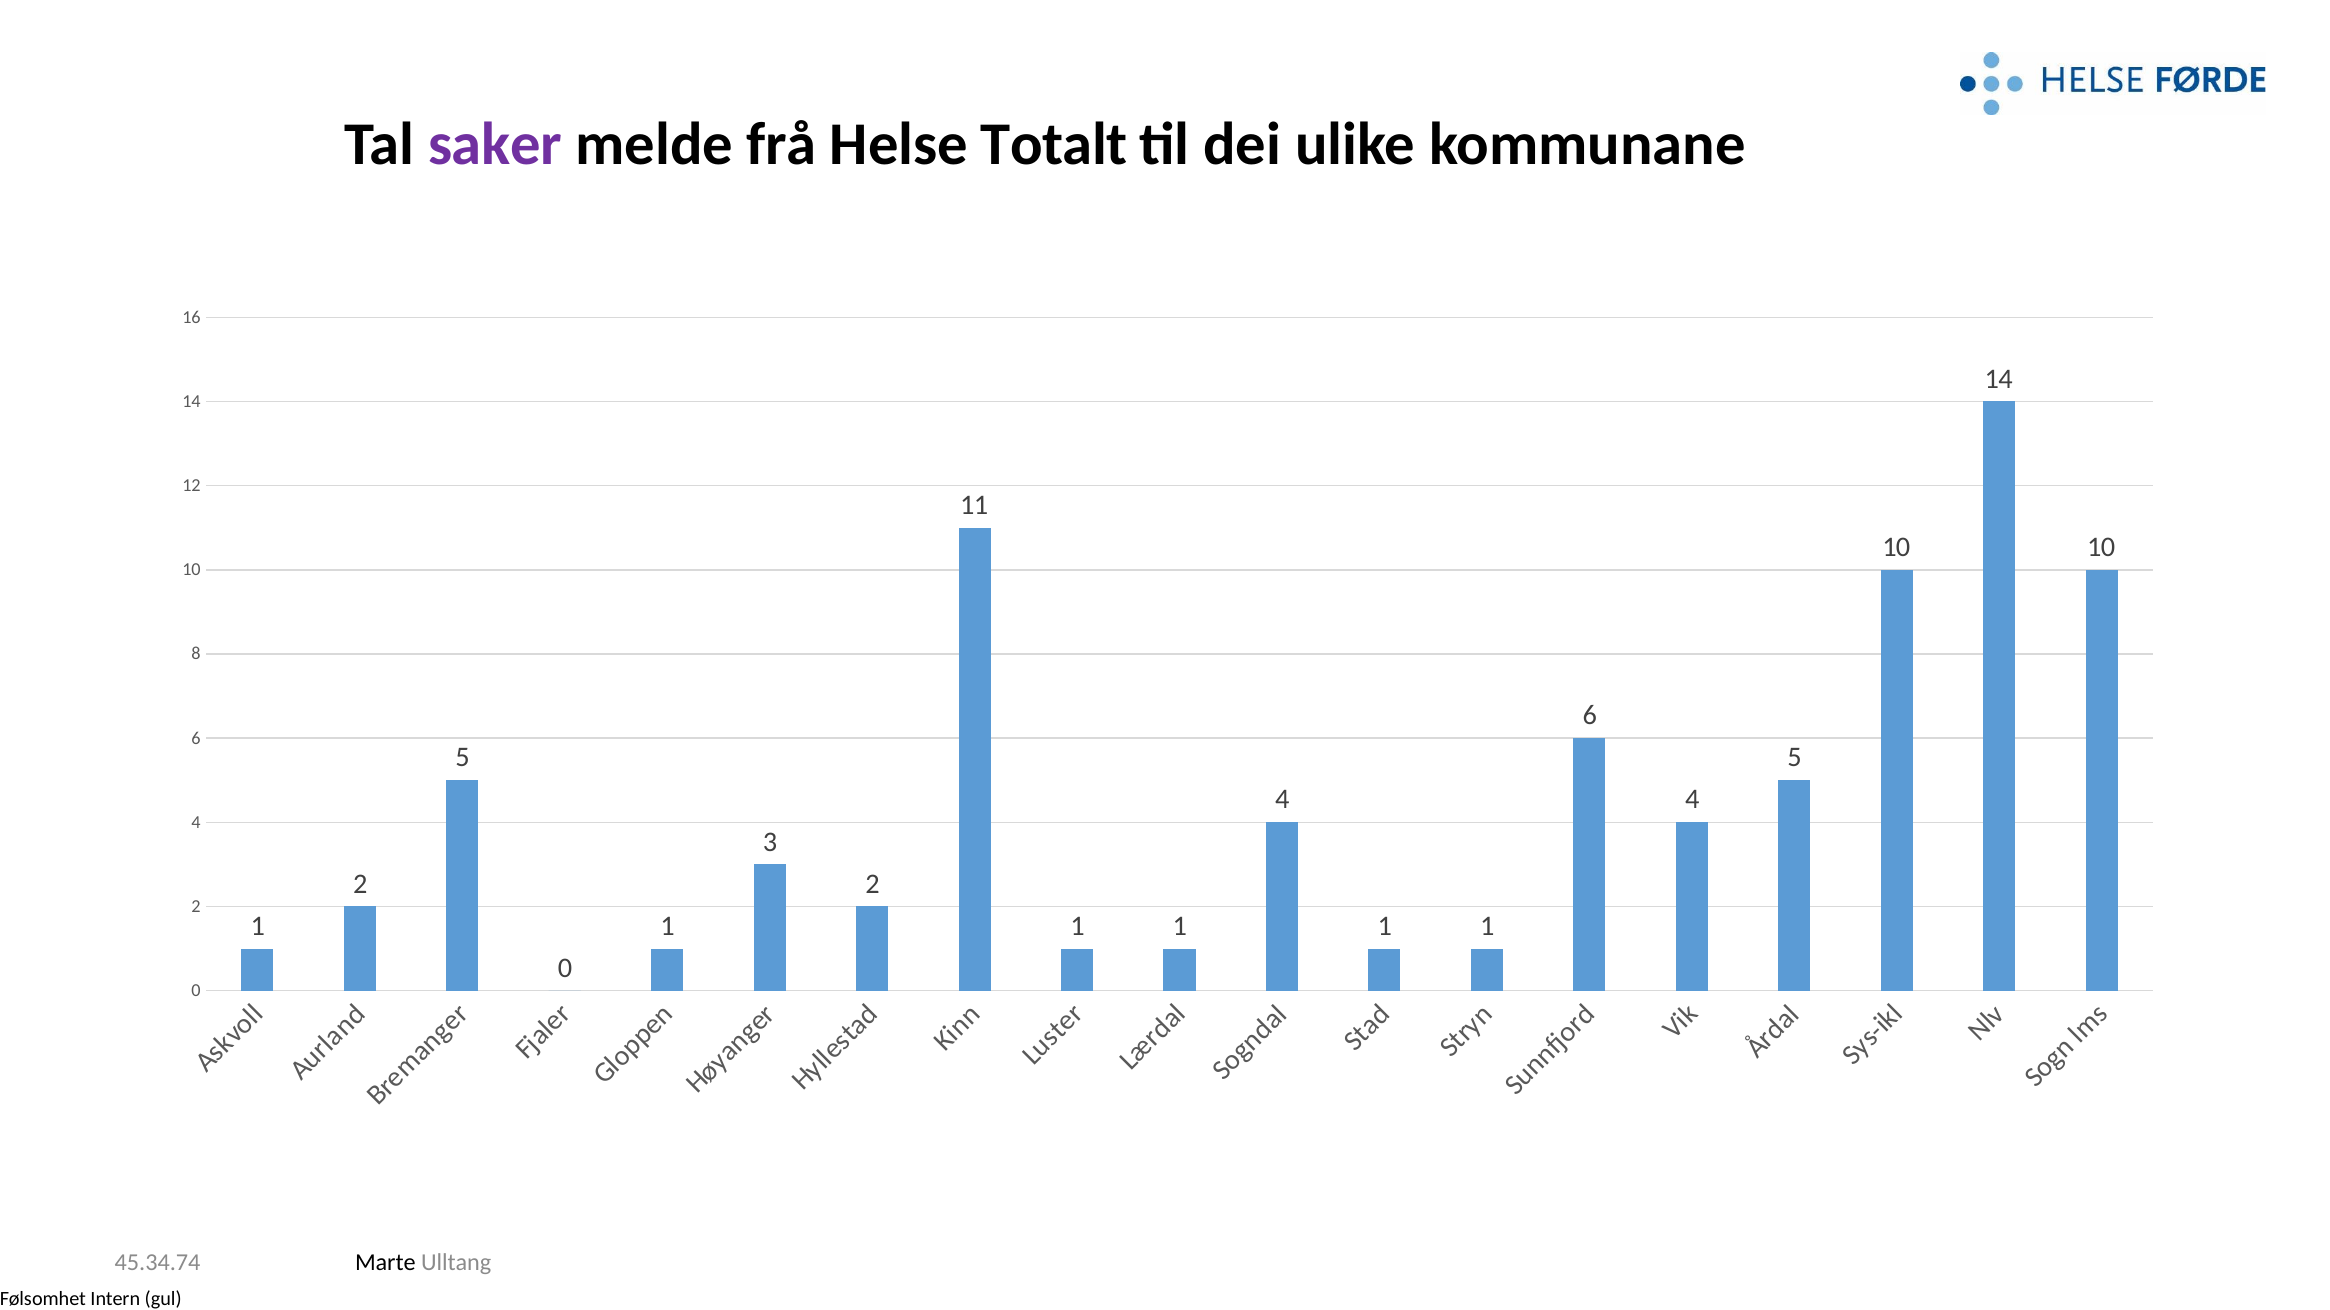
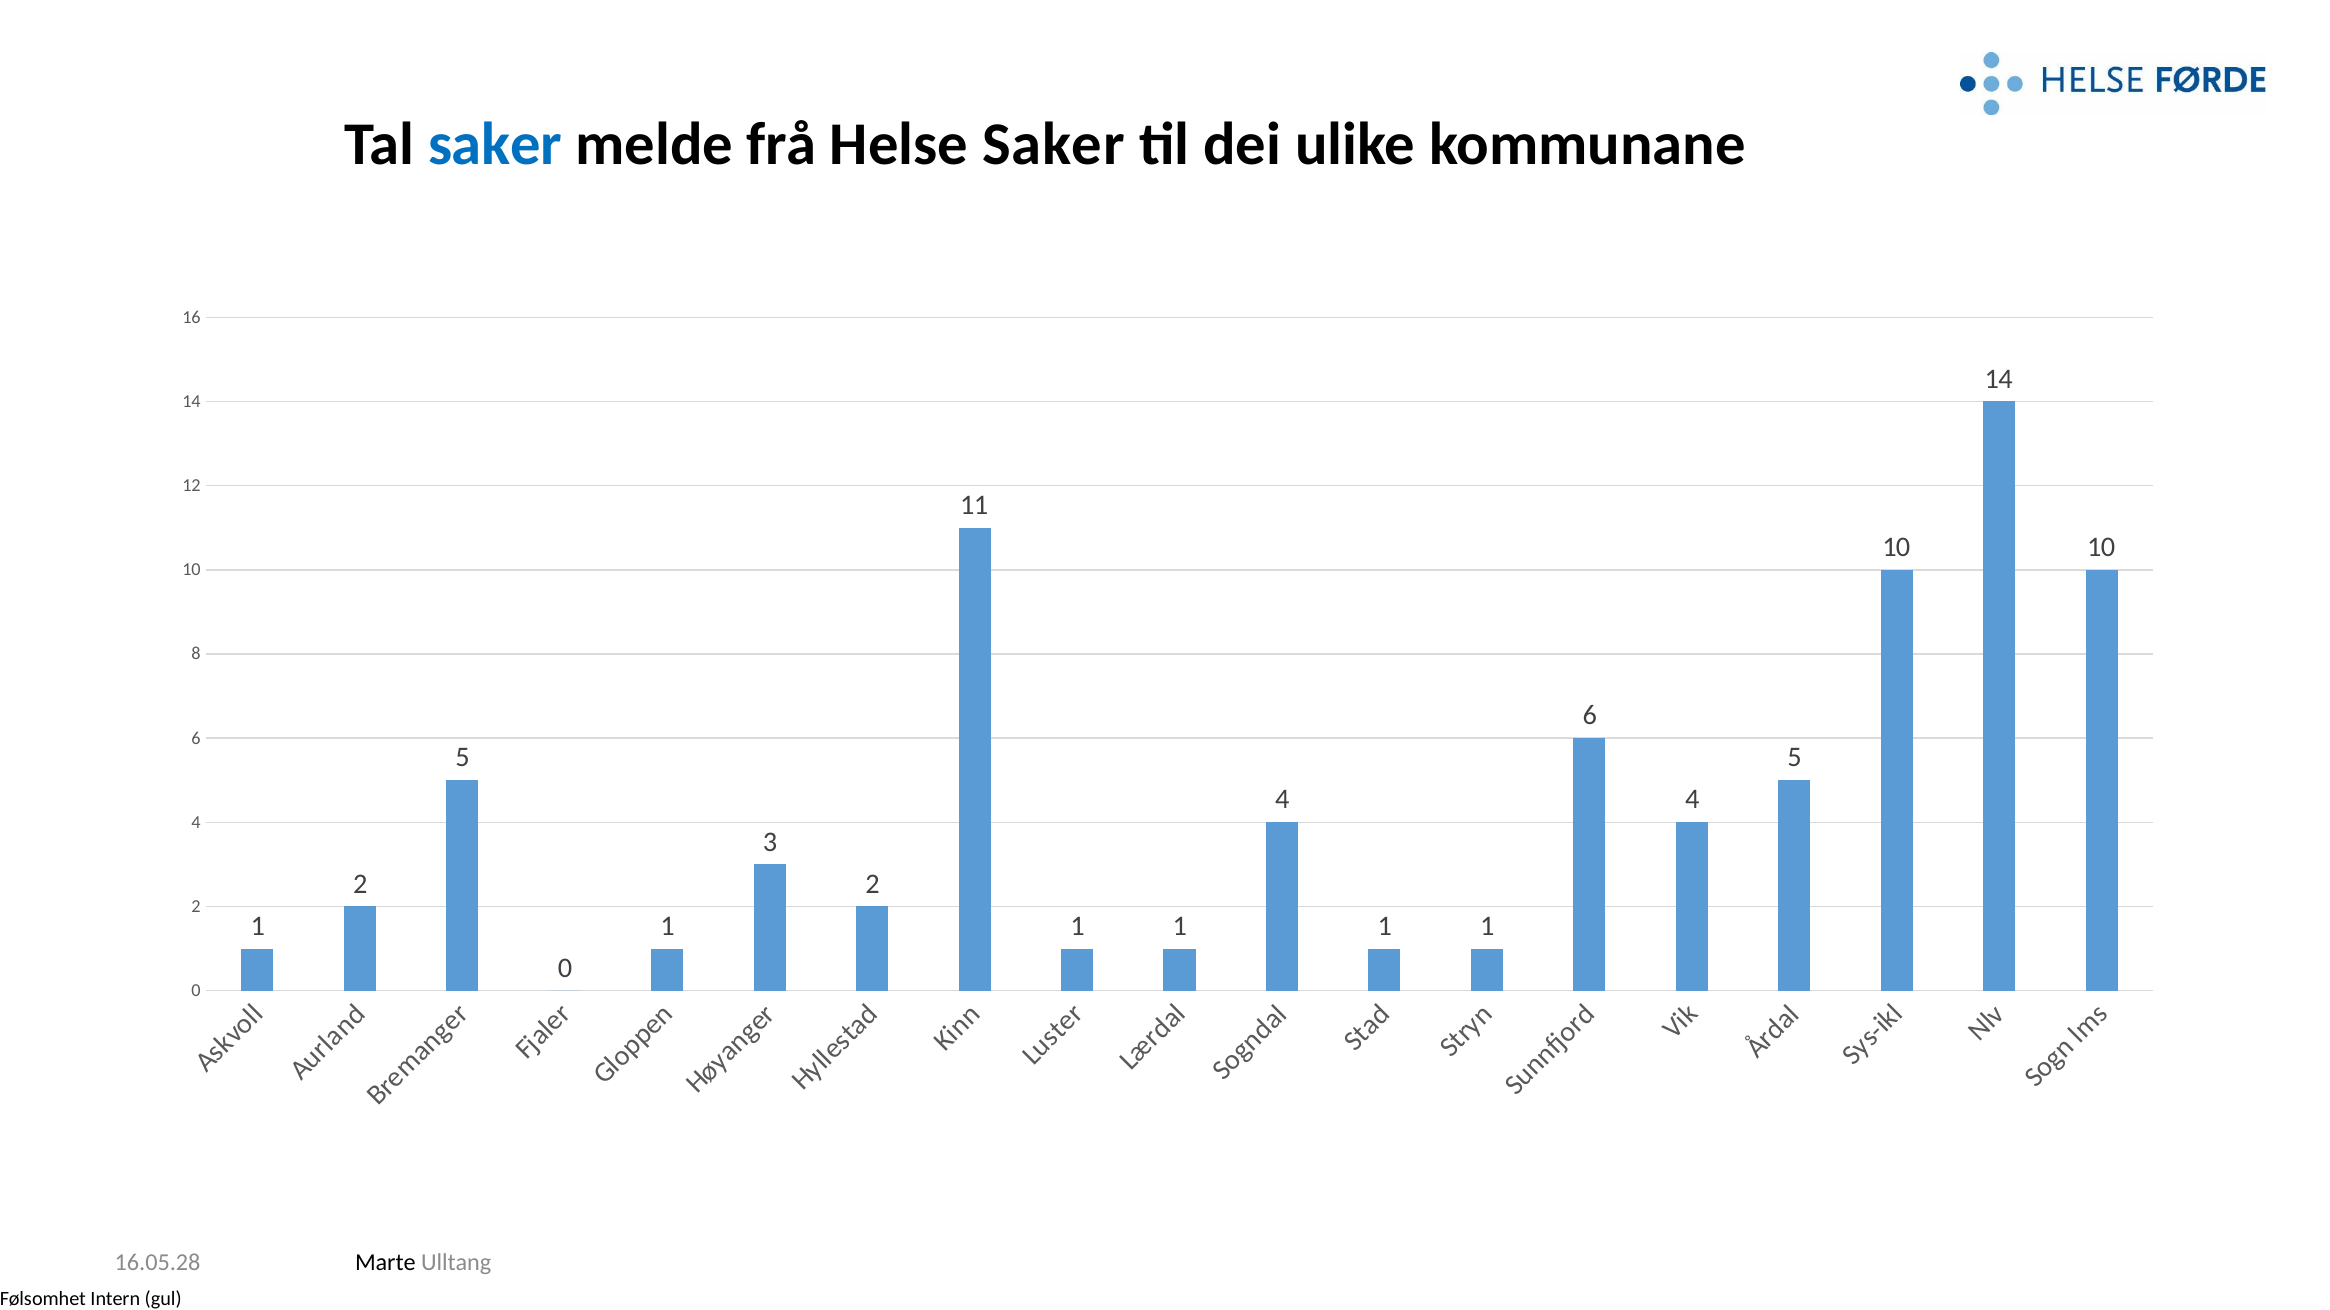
saker at (495, 144) colour: purple -> blue
Helse Totalt: Totalt -> Saker
45.34.74: 45.34.74 -> 16.05.28
